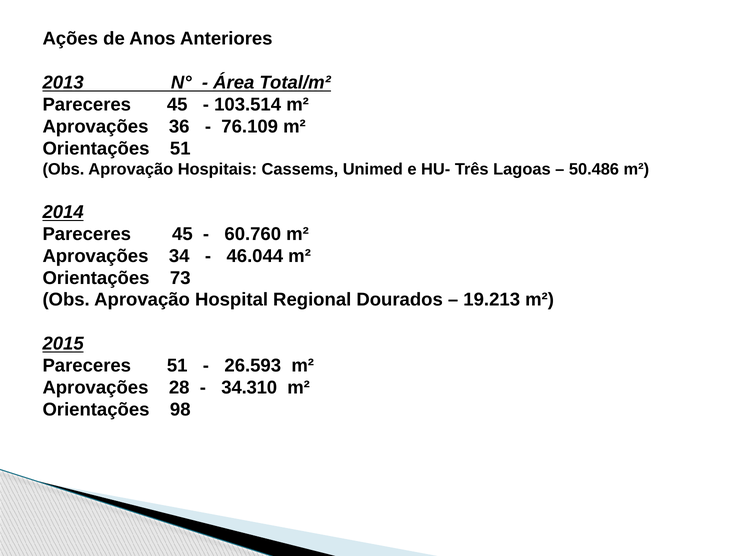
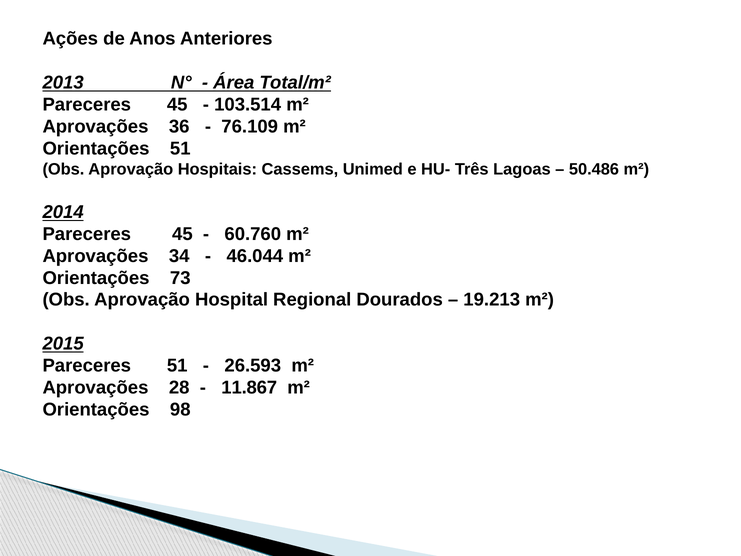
34.310: 34.310 -> 11.867
